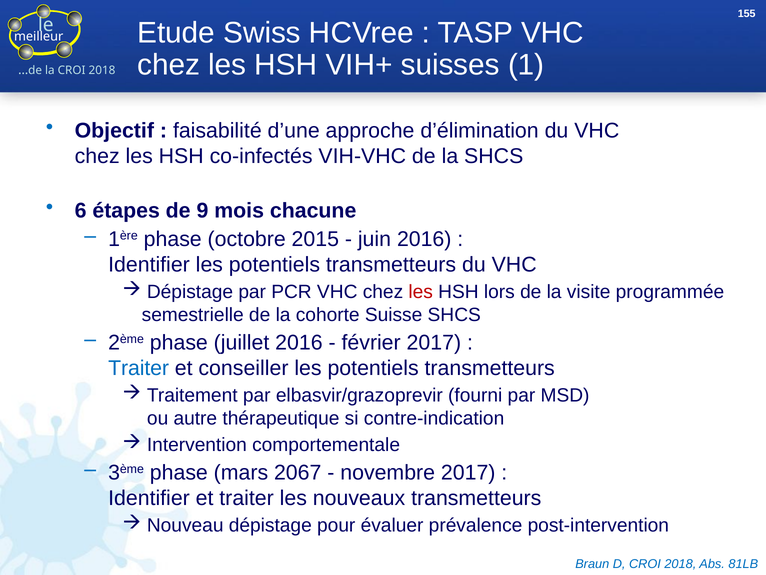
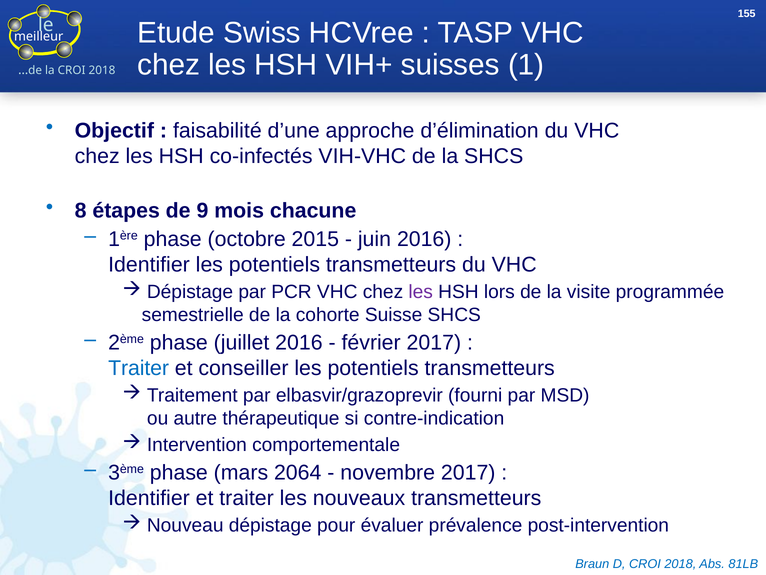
6: 6 -> 8
les at (421, 292) colour: red -> purple
2067: 2067 -> 2064
